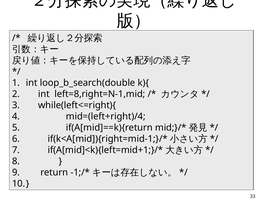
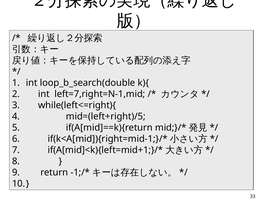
left=8,right=N-1,mid: left=8,right=N-1,mid -> left=7,right=N-1,mid
mid=(left+right)/4: mid=(left+right)/4 -> mid=(left+right)/5
